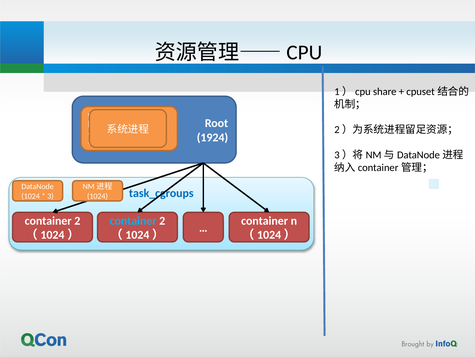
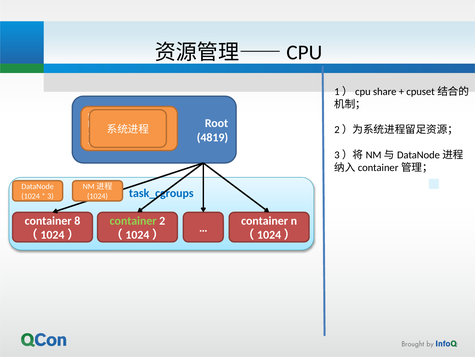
1924: 1924 -> 4819
2 at (77, 220): 2 -> 8
container at (133, 220) colour: light blue -> light green
